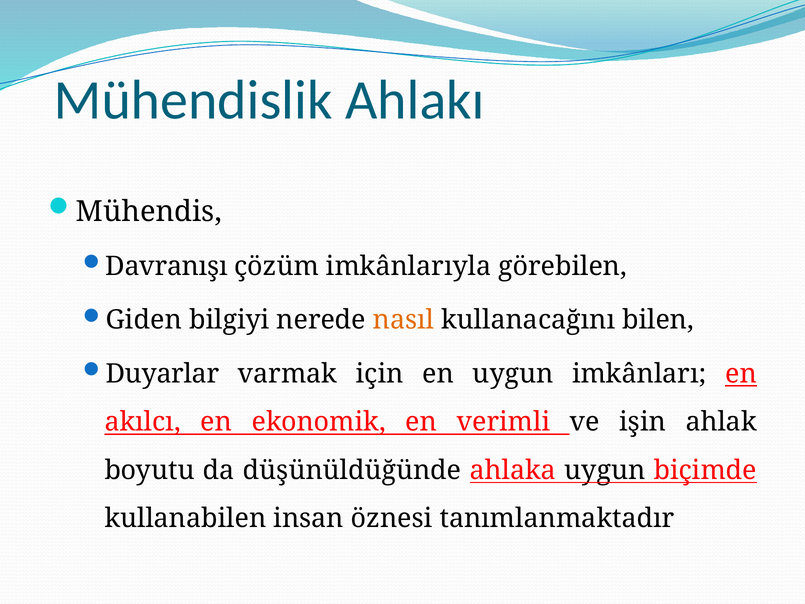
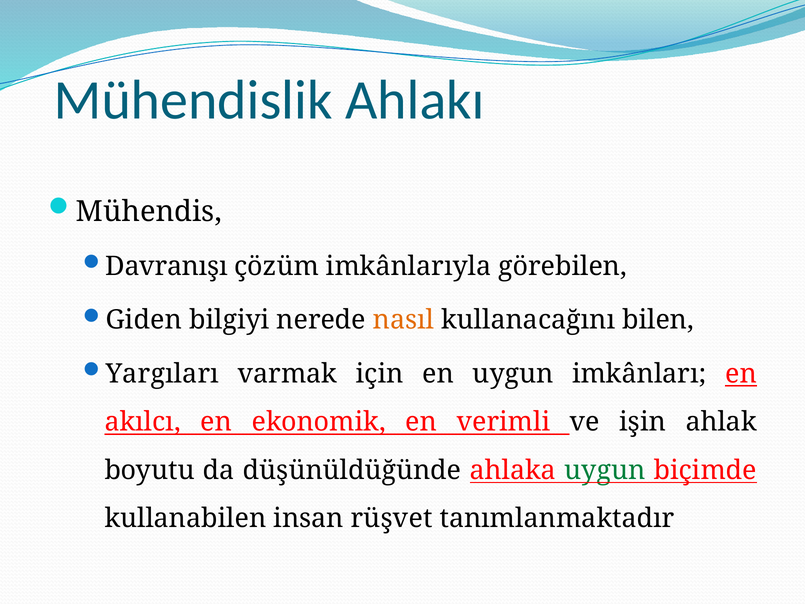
Duyarlar: Duyarlar -> Yargıları
uygun at (605, 470) colour: black -> green
öznesi: öznesi -> rüşvet
